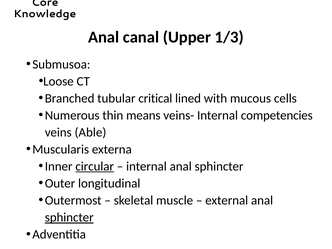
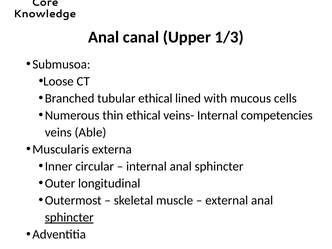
tubular critical: critical -> ethical
thin means: means -> ethical
circular underline: present -> none
